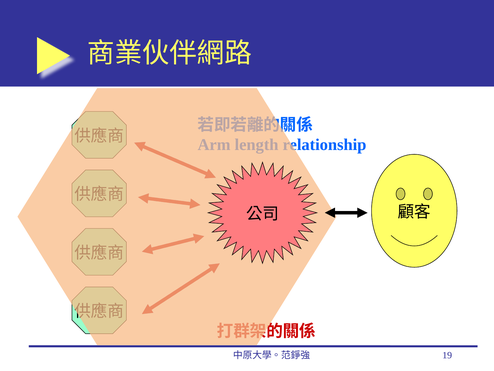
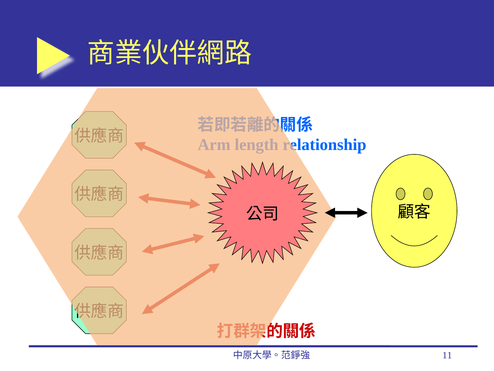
19: 19 -> 11
